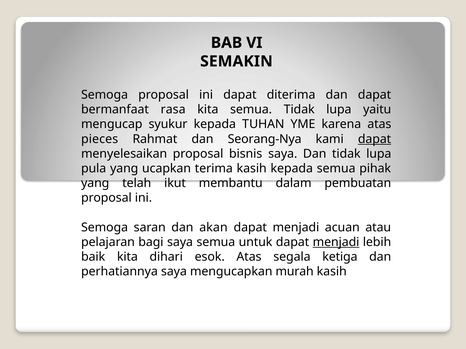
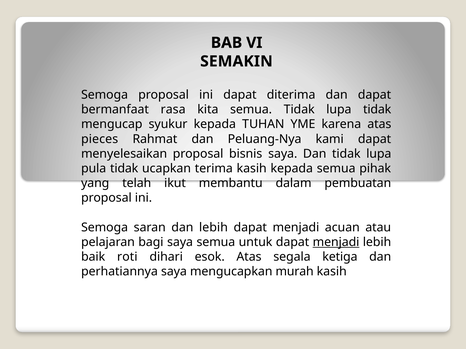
lupa yaitu: yaitu -> tidak
Seorang-Nya: Seorang-Nya -> Peluang-Nya
dapat at (375, 139) underline: present -> none
pula yang: yang -> tidak
dan akan: akan -> lebih
baik kita: kita -> roti
